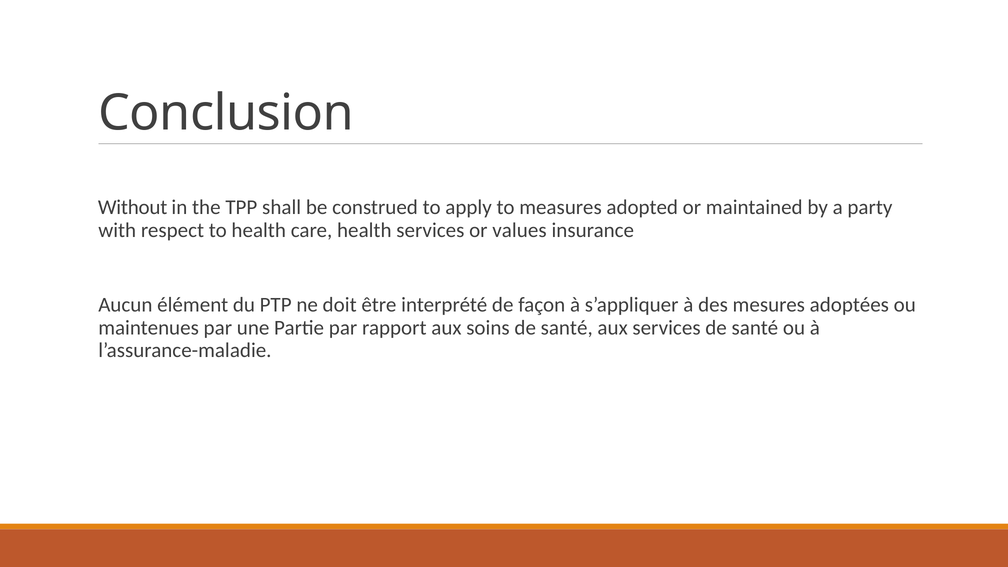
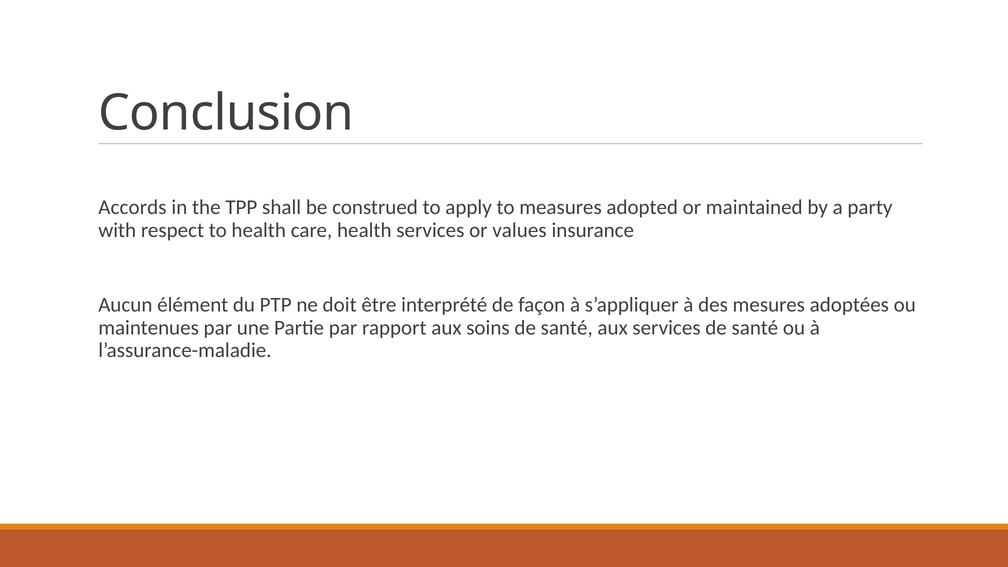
Without: Without -> Accords
